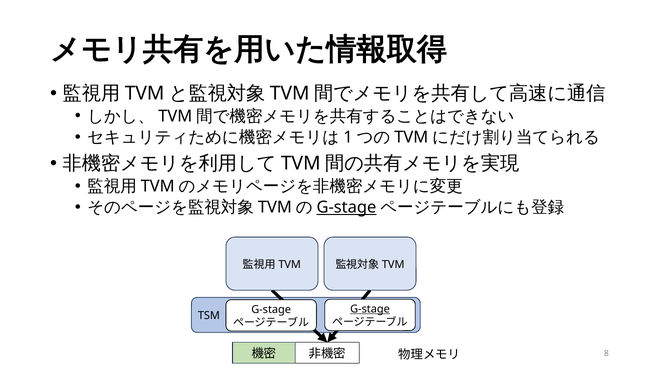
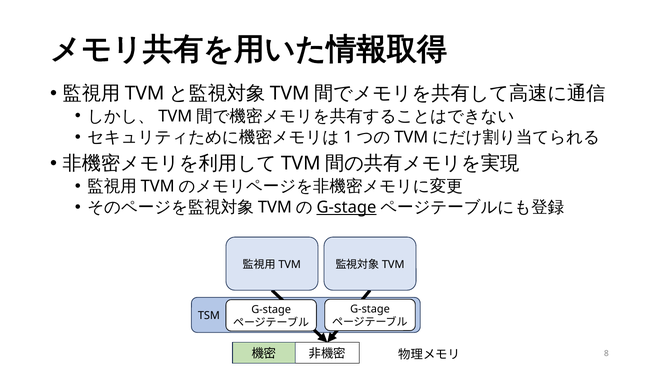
G-stage at (370, 309) underline: present -> none
